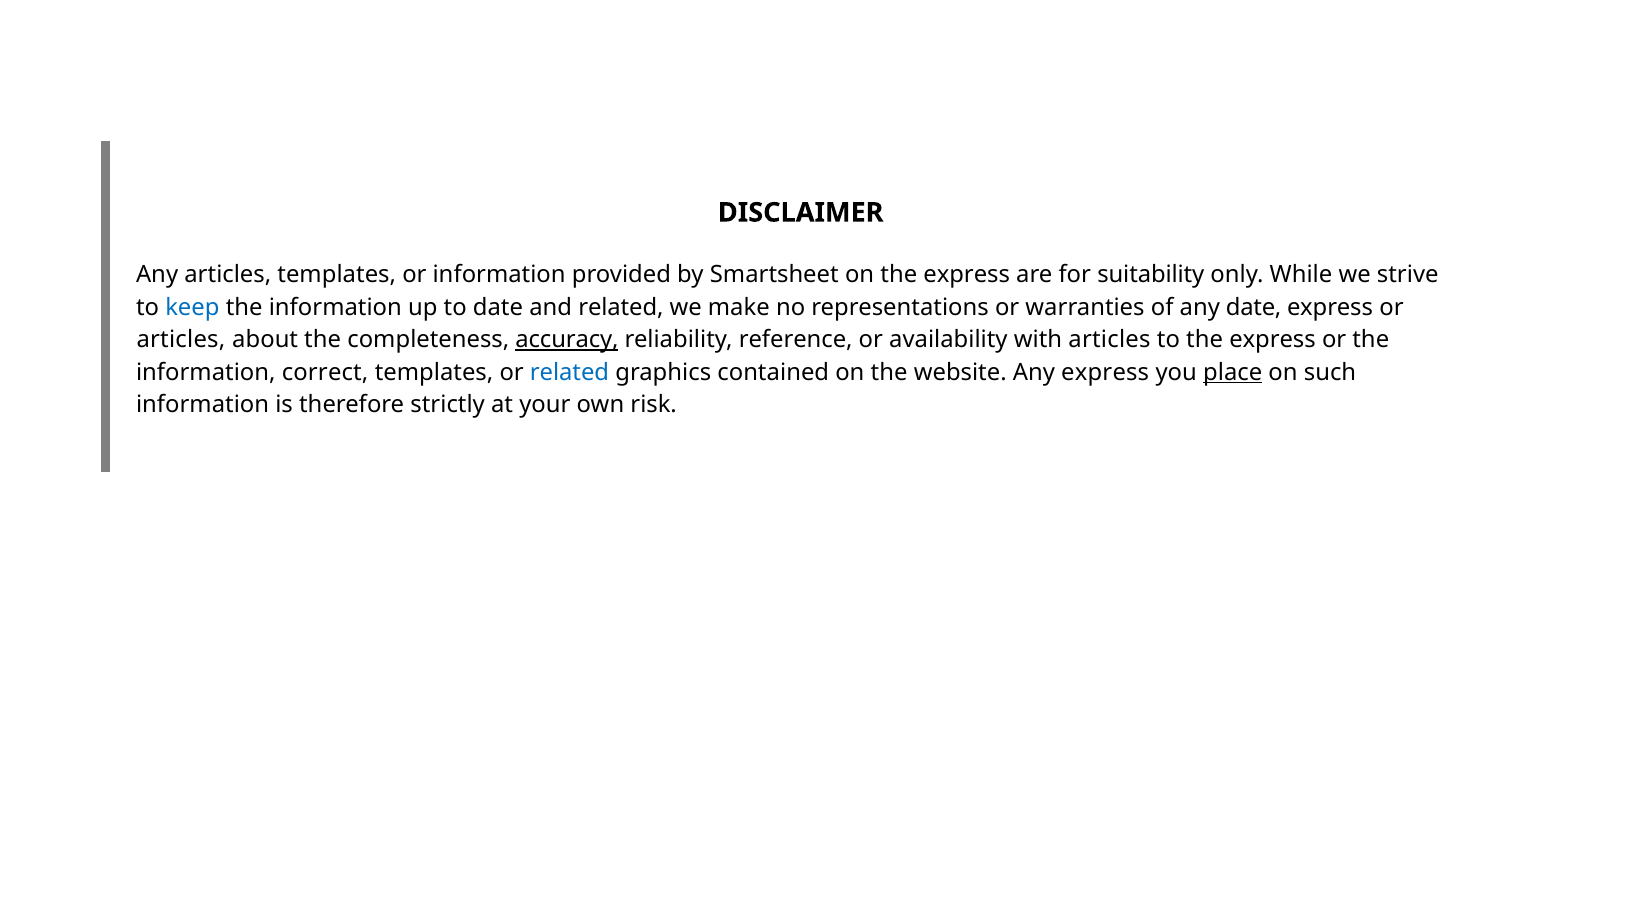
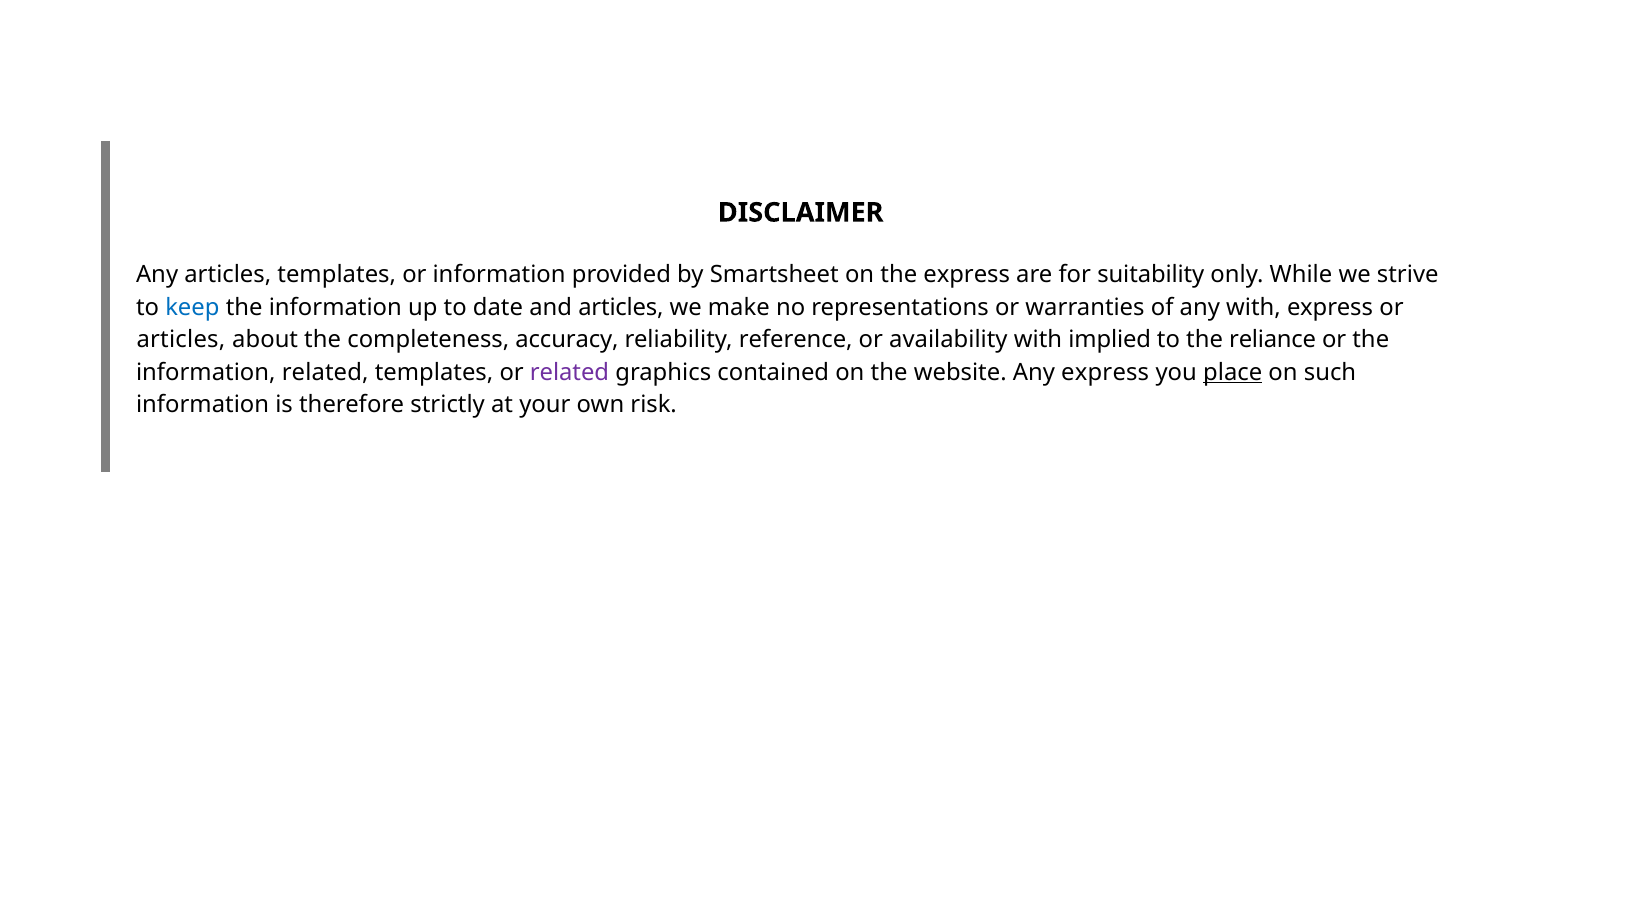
and related: related -> articles
any date: date -> with
accuracy underline: present -> none
with articles: articles -> implied
to the express: express -> reliance
information correct: correct -> related
related at (570, 372) colour: blue -> purple
